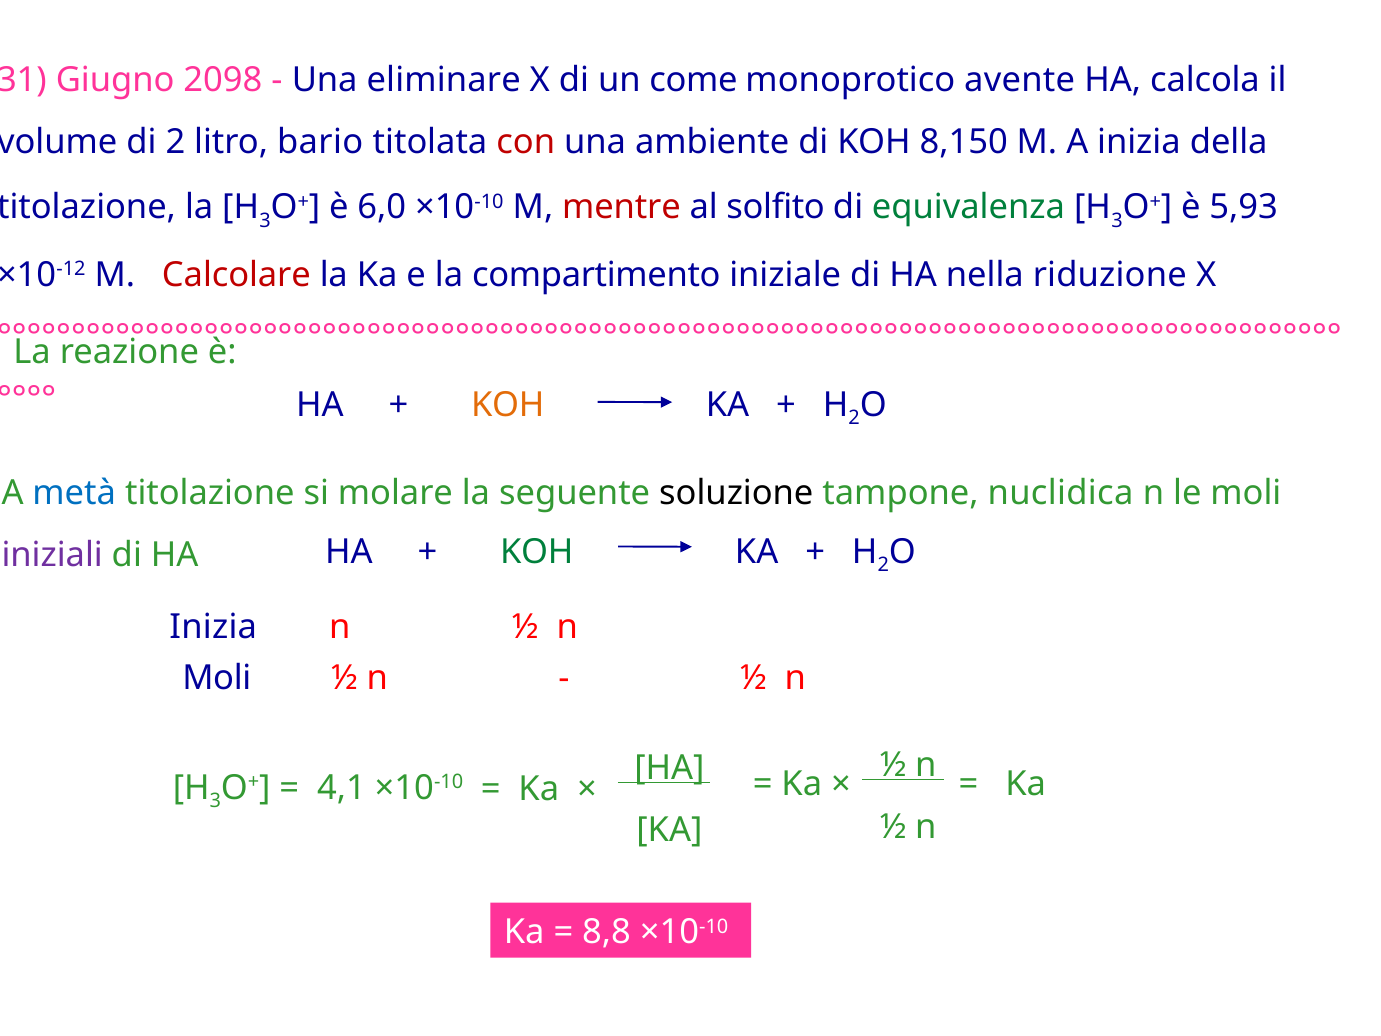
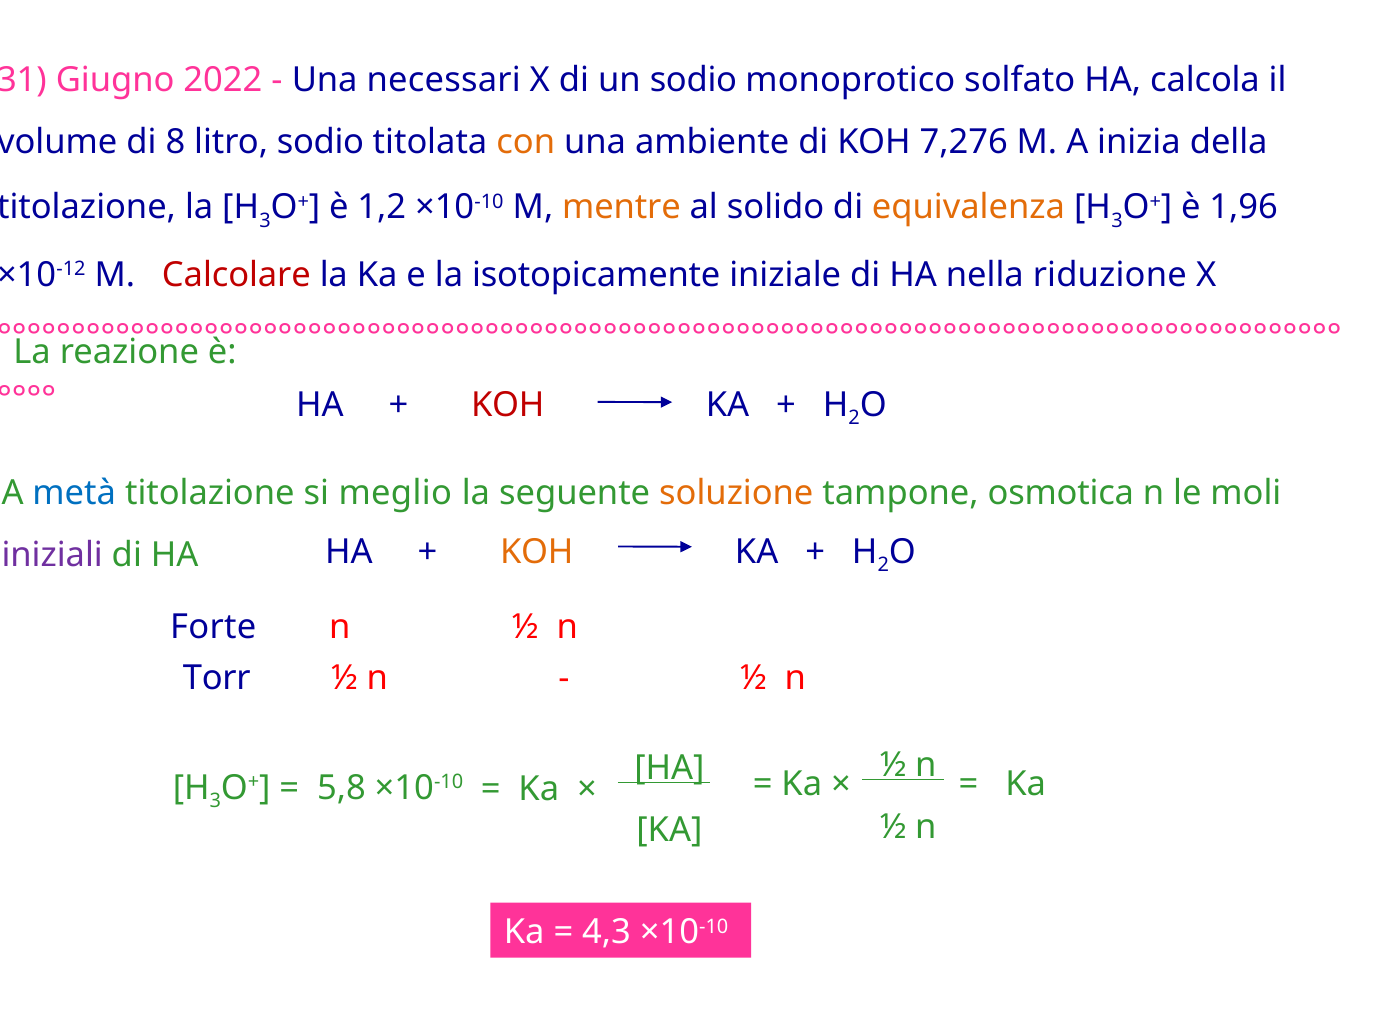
2098: 2098 -> 2022
eliminare: eliminare -> necessari
un come: come -> sodio
avente: avente -> solfato
di 2: 2 -> 8
litro bario: bario -> sodio
con colour: red -> orange
8,150: 8,150 -> 7,276
6,0: 6,0 -> 1,2
mentre colour: red -> orange
solfito: solfito -> solido
equivalenza colour: green -> orange
5,93: 5,93 -> 1,96
compartimento: compartimento -> isotopicamente
KOH at (508, 405) colour: orange -> red
molare: molare -> meglio
soluzione colour: black -> orange
nuclidica: nuclidica -> osmotica
KOH at (537, 552) colour: green -> orange
Inizia at (213, 627): Inizia -> Forte
Moli at (217, 678): Moli -> Torr
4,1: 4,1 -> 5,8
8,8: 8,8 -> 4,3
